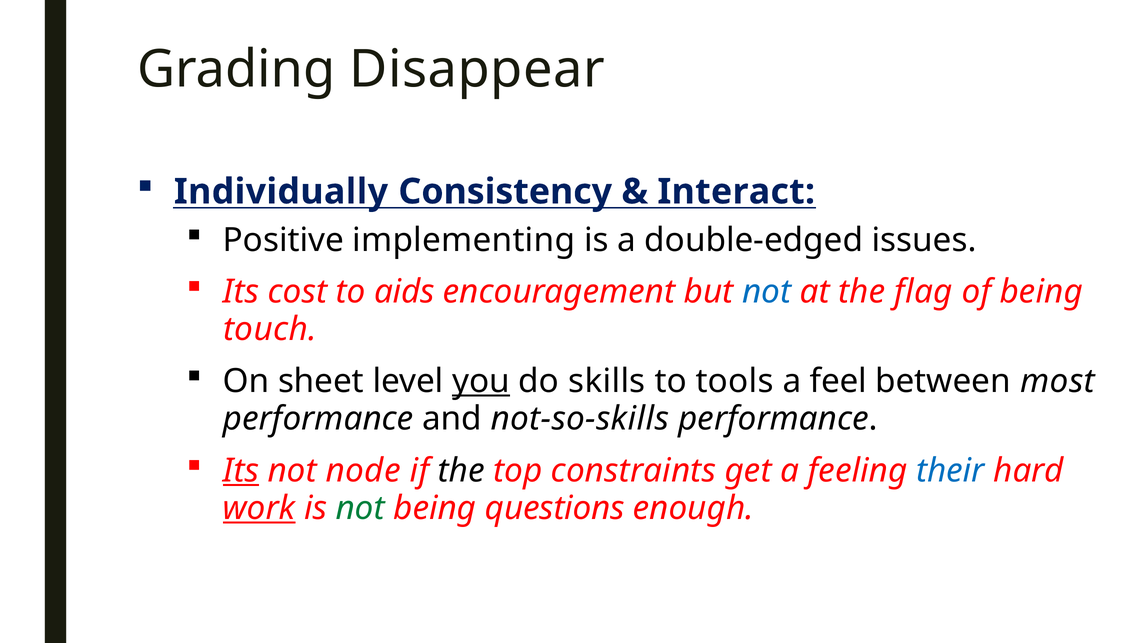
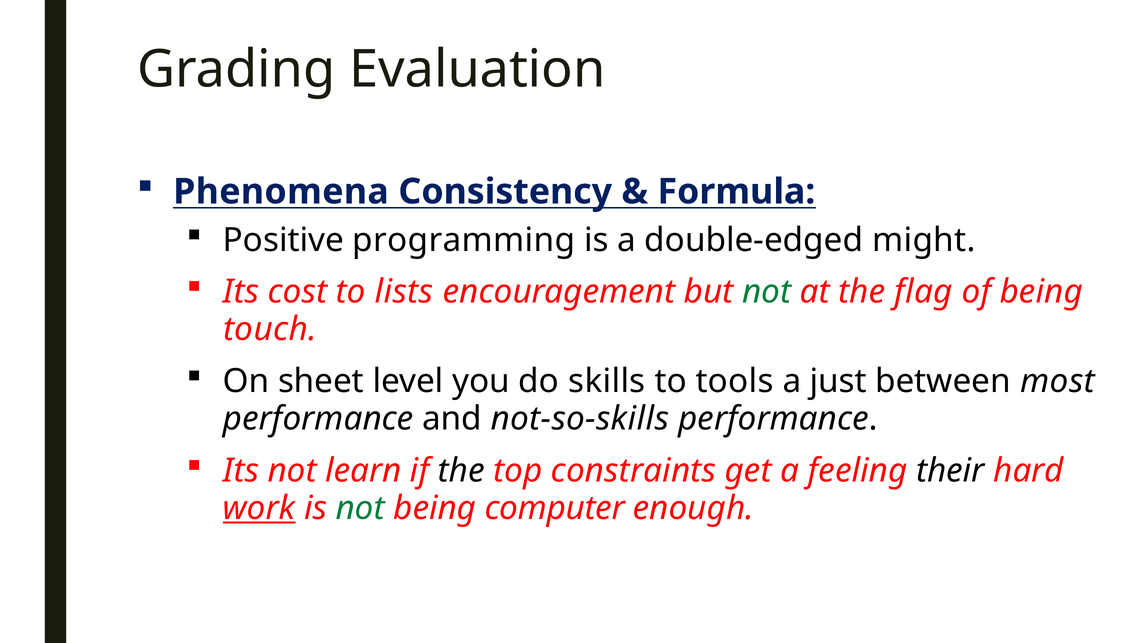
Disappear: Disappear -> Evaluation
Individually: Individually -> Phenomena
Interact: Interact -> Formula
implementing: implementing -> programming
issues: issues -> might
aids: aids -> lists
not at (767, 292) colour: blue -> green
you underline: present -> none
feel: feel -> just
Its at (241, 471) underline: present -> none
node: node -> learn
their colour: blue -> black
questions: questions -> computer
